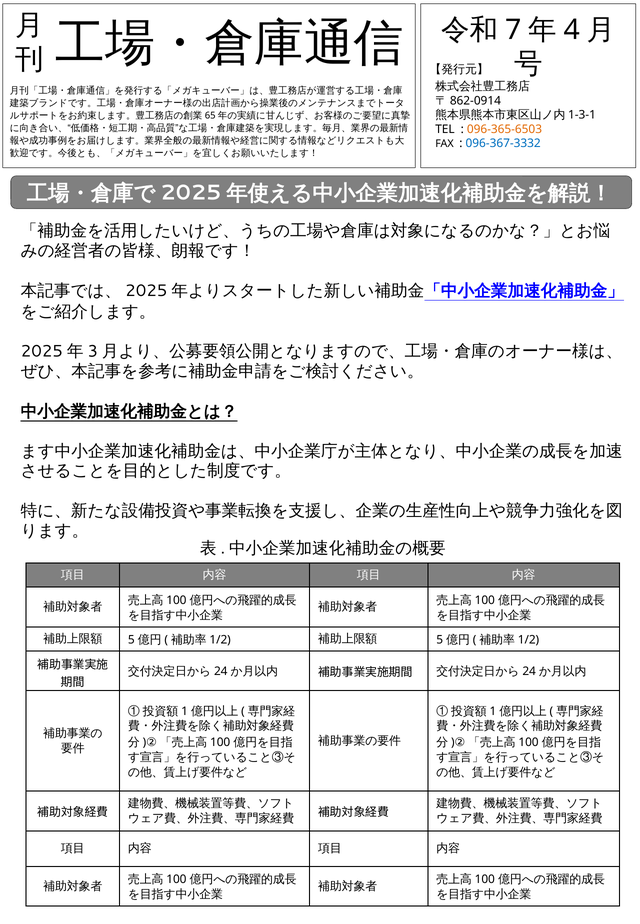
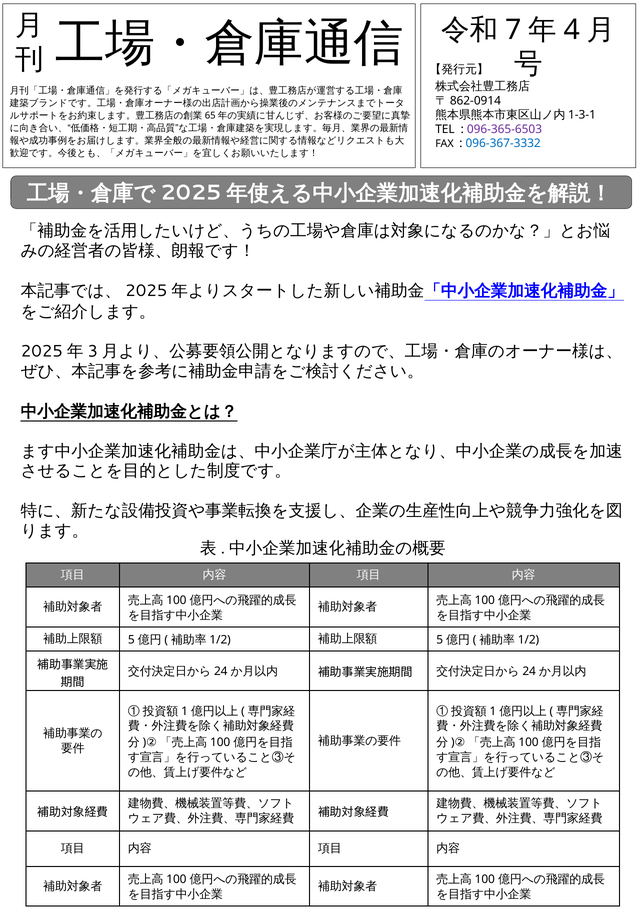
096-365-6503 colour: orange -> purple
